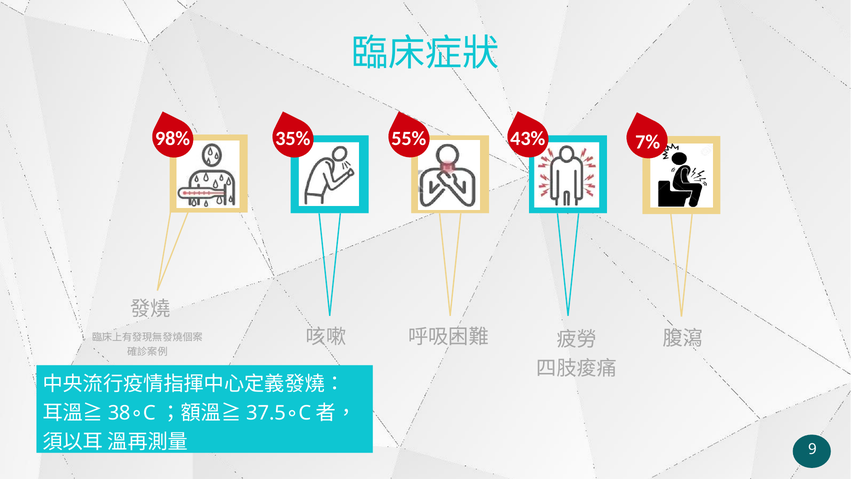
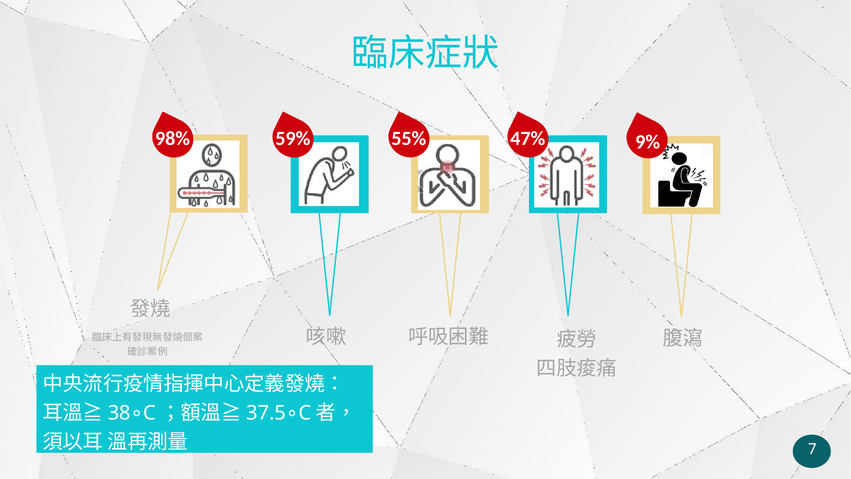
35%: 35% -> 59%
43%: 43% -> 47%
7%: 7% -> 9%
9: 9 -> 7
